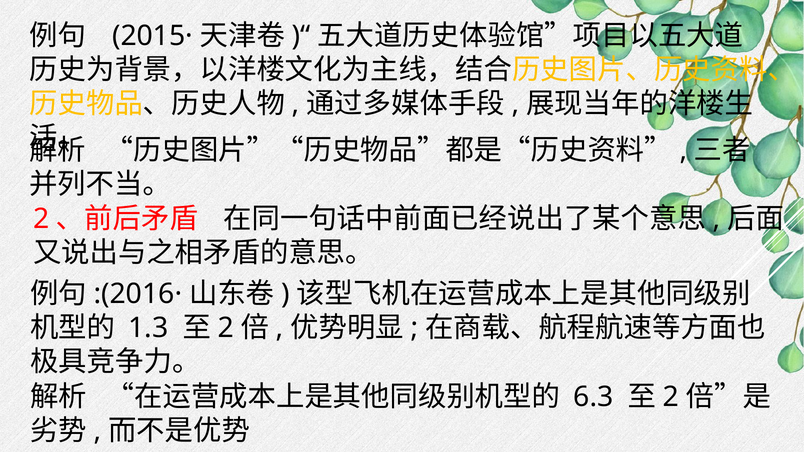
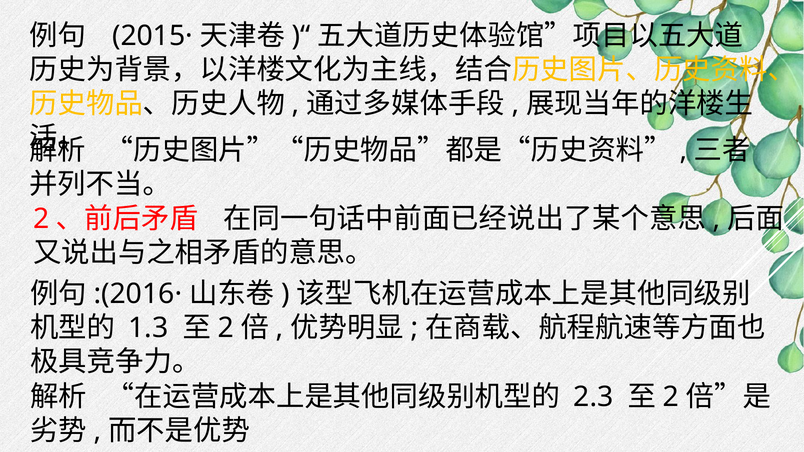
6.3: 6.3 -> 2.3
